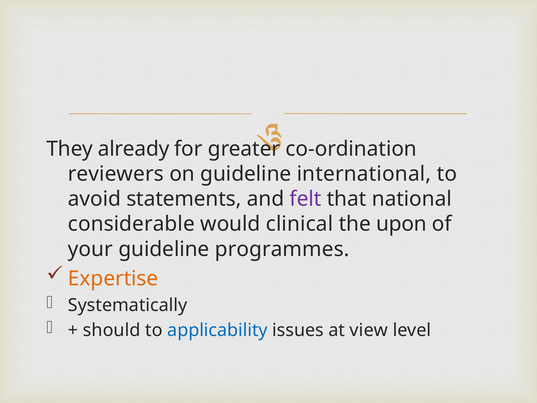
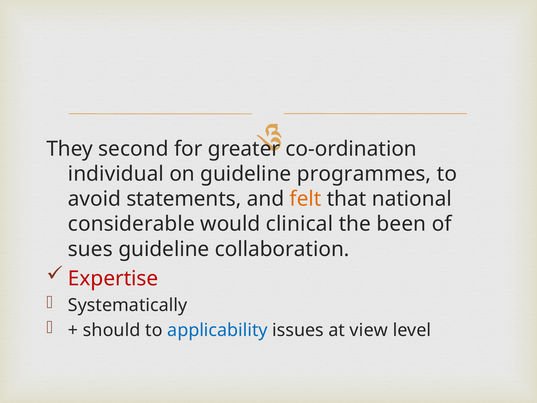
already: already -> second
reviewers: reviewers -> individual
international: international -> programmes
felt colour: purple -> orange
upon: upon -> been
your: your -> sues
programmes: programmes -> collaboration
Expertise colour: orange -> red
